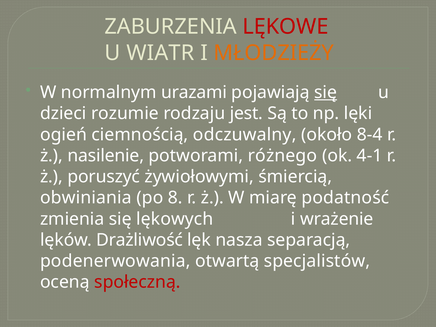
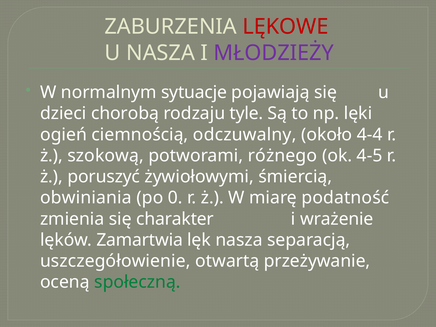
U WIATR: WIATR -> NASZA
MŁODZIEŻY colour: orange -> purple
urazami: urazami -> sytuacje
się at (326, 92) underline: present -> none
rozumie: rozumie -> chorobą
jest: jest -> tyle
8-4: 8-4 -> 4-4
nasilenie: nasilenie -> szokową
4-1: 4-1 -> 4-5
8: 8 -> 0
lękowych: lękowych -> charakter
Drażliwość: Drażliwość -> Zamartwia
podenerwowania: podenerwowania -> uszczegółowienie
specjalistów: specjalistów -> przeżywanie
społeczną colour: red -> green
